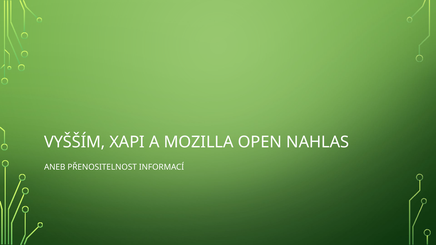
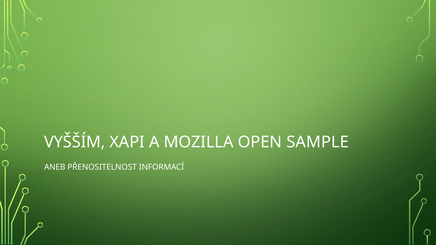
NAHLAS: NAHLAS -> SAMPLE
